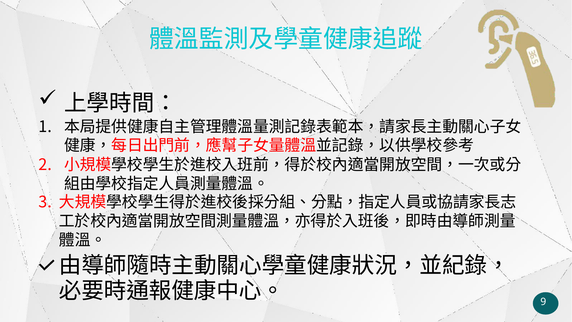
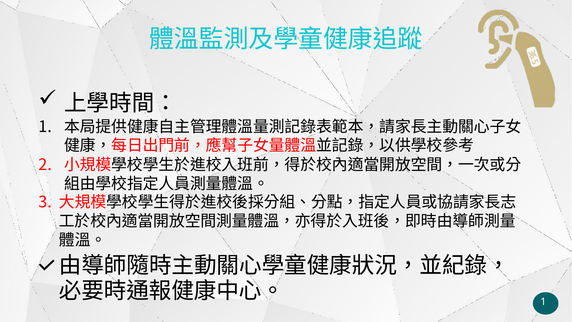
9 at (543, 302): 9 -> 1
